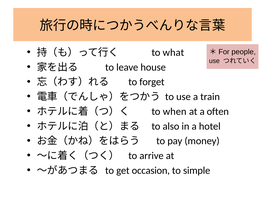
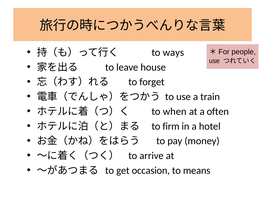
what: what -> ways
also: also -> firm
simple: simple -> means
